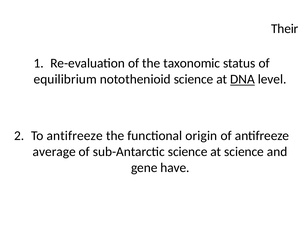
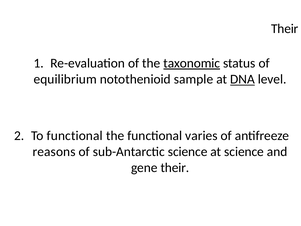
taxonomic underline: none -> present
notothenioid science: science -> sample
To antifreeze: antifreeze -> functional
origin: origin -> varies
average: average -> reasons
gene have: have -> their
